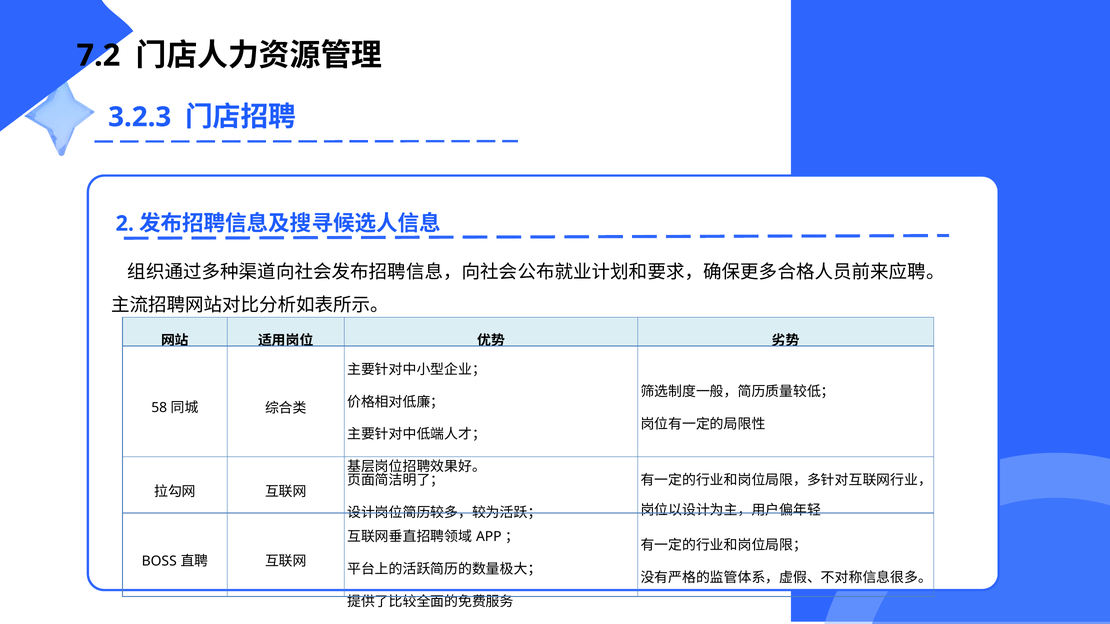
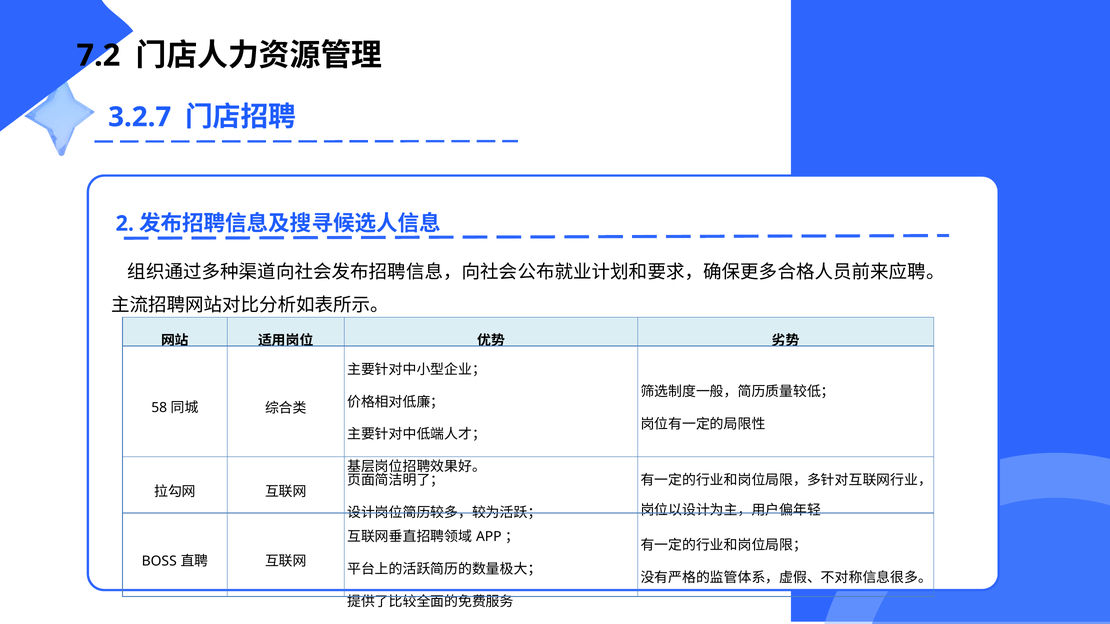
3.2.3: 3.2.3 -> 3.2.7
